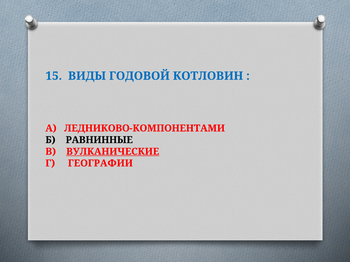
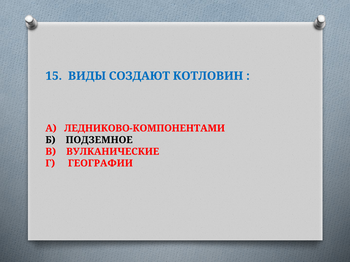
ГОДОВОЙ: ГОДОВОЙ -> СОЗДАЮТ
РАВНИННЫЕ: РАВНИННЫЕ -> ПОДЗЕМНОЕ
ВУЛКАНИЧЕСКИЕ underline: present -> none
